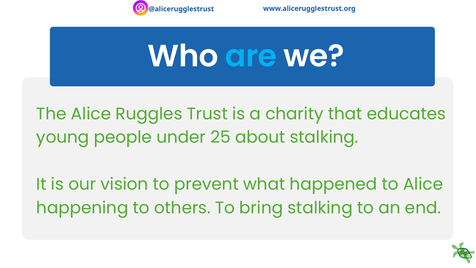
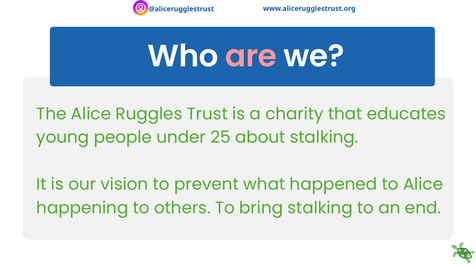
are colour: light blue -> pink
